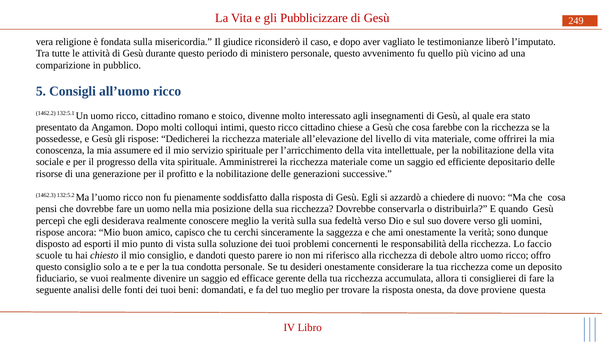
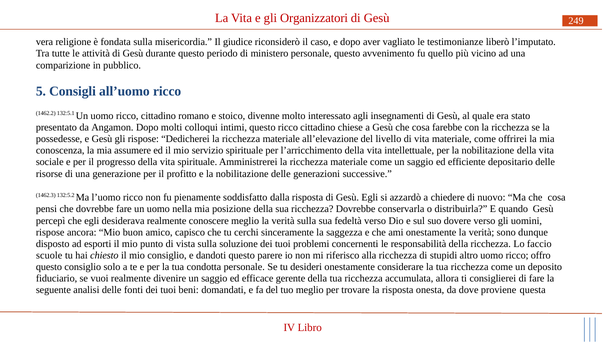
Pubblicizzare: Pubblicizzare -> Organizzatori
debole: debole -> stupidi
